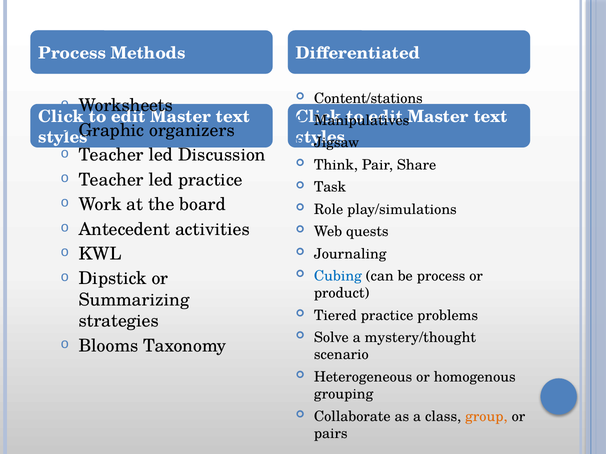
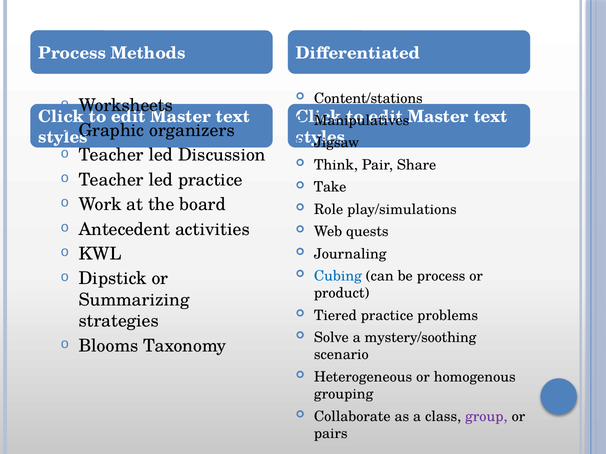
Task: Task -> Take
mystery/thought: mystery/thought -> mystery/soothing
group colour: orange -> purple
